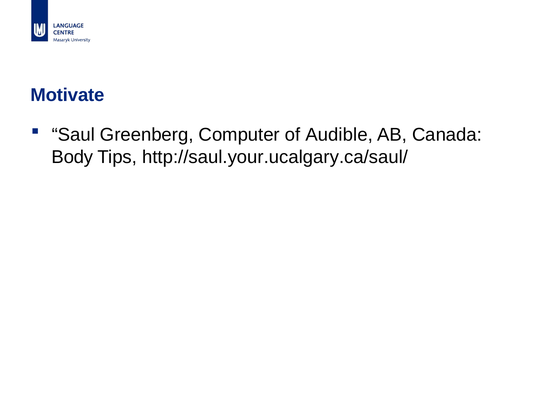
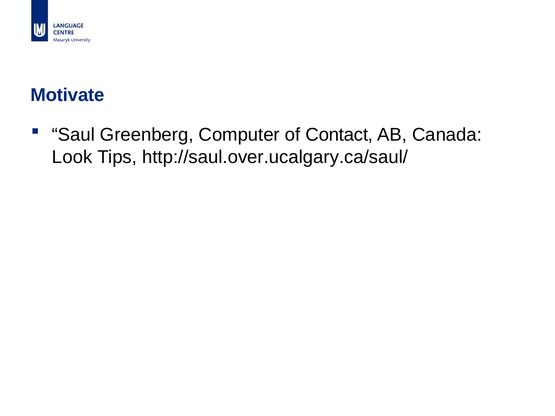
Audible: Audible -> Contact
Body: Body -> Look
http://saul.your.ucalgary.ca/saul/: http://saul.your.ucalgary.ca/saul/ -> http://saul.over.ucalgary.ca/saul/
